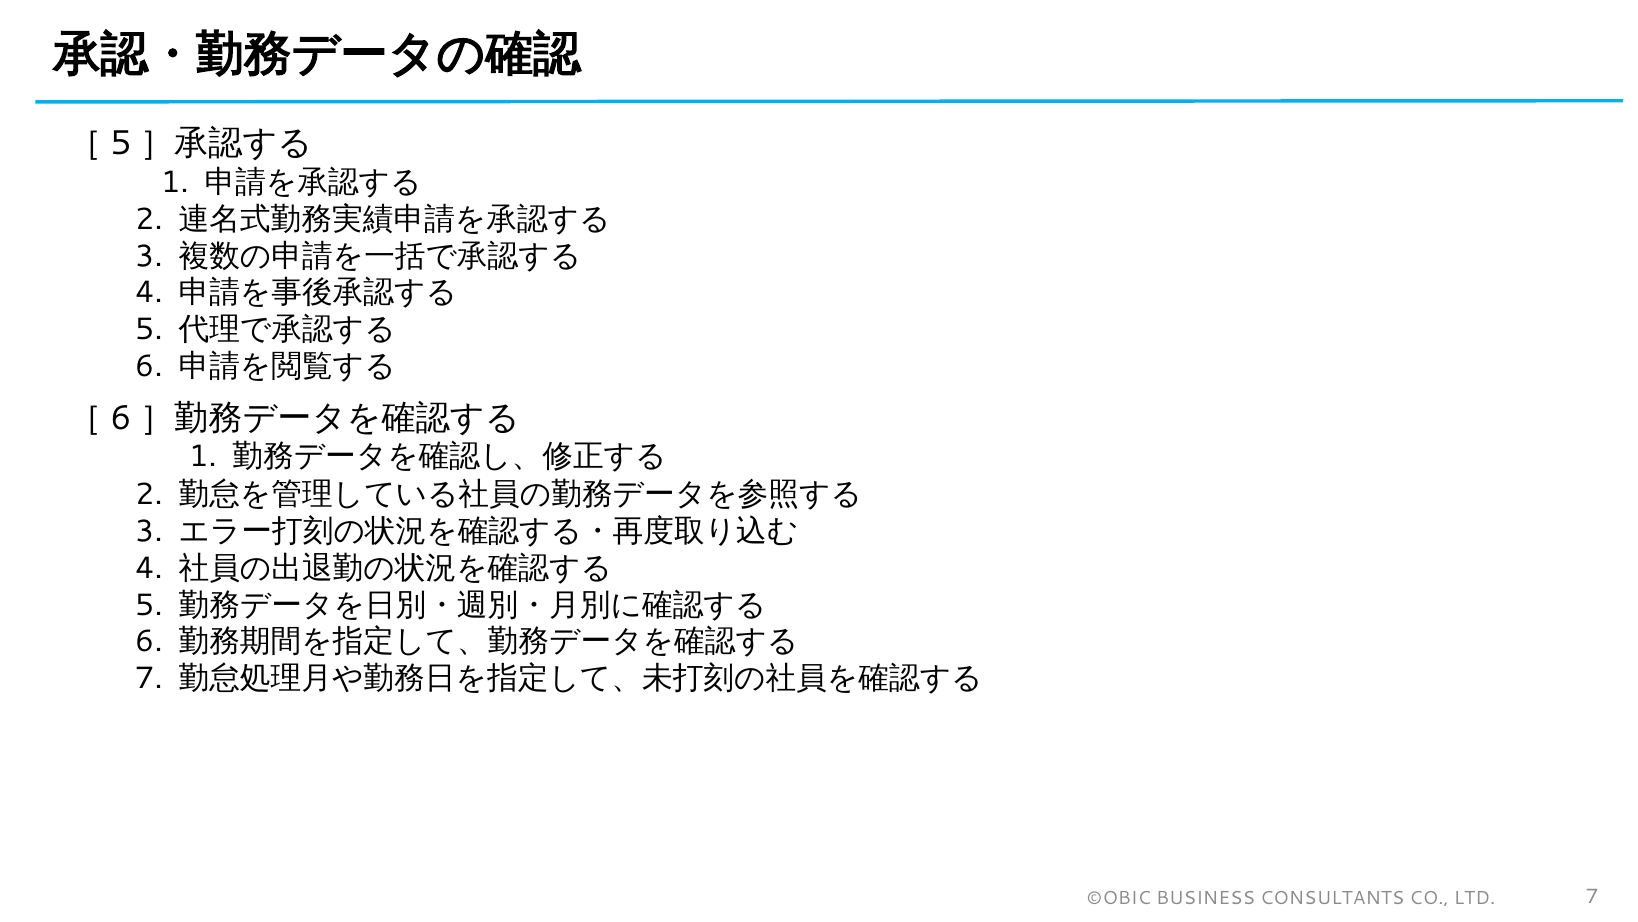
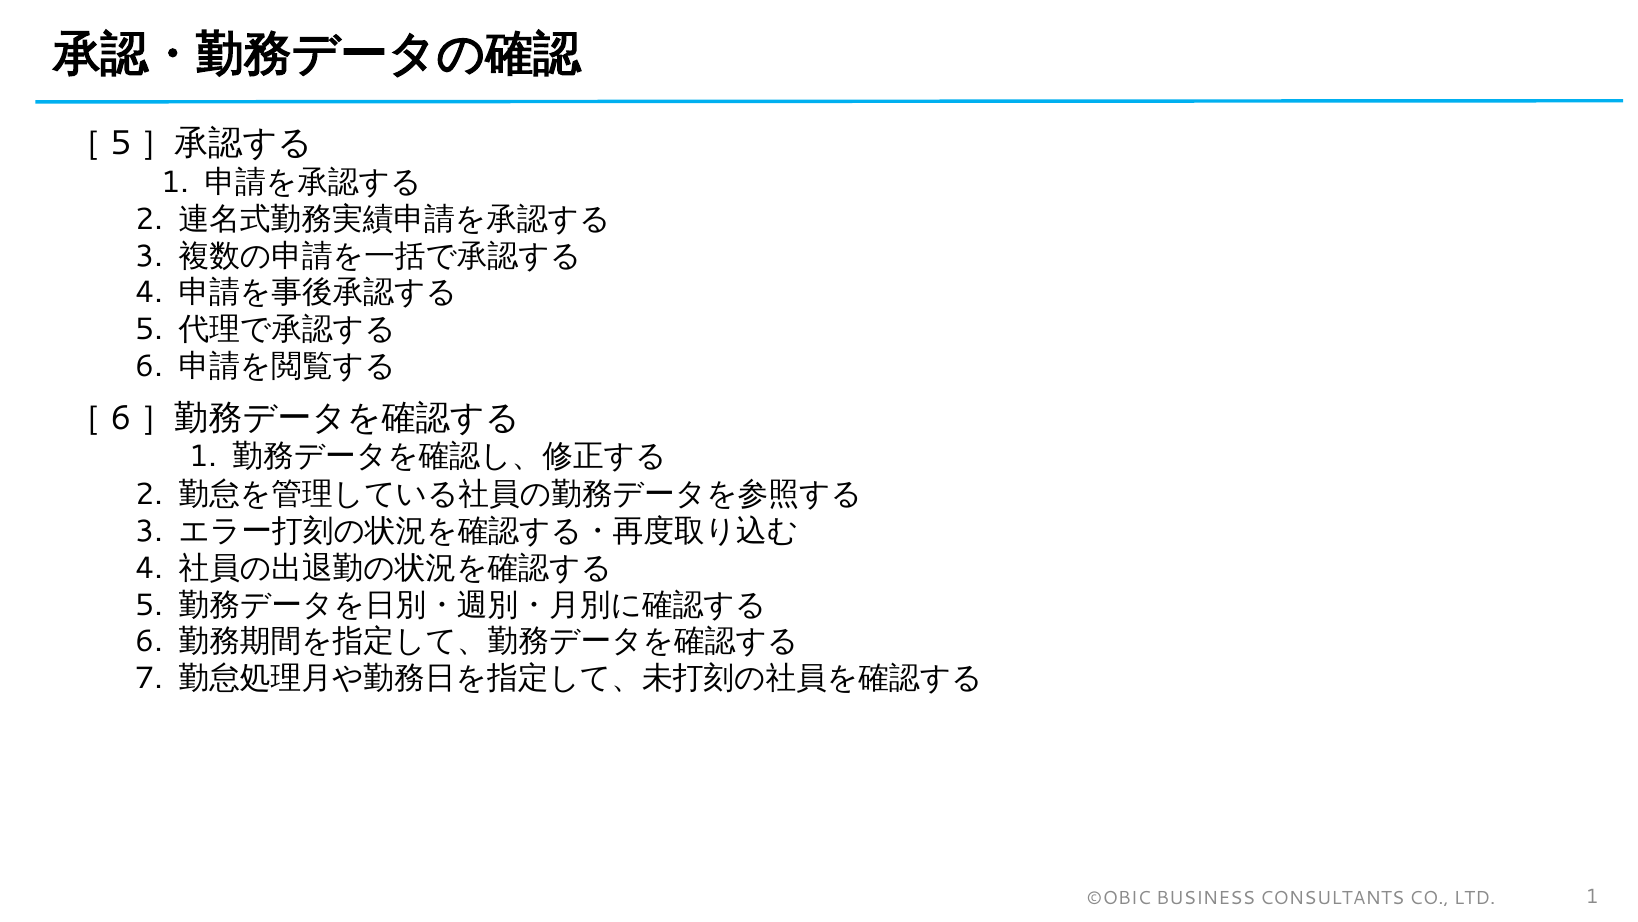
LTD 7: 7 -> 1
